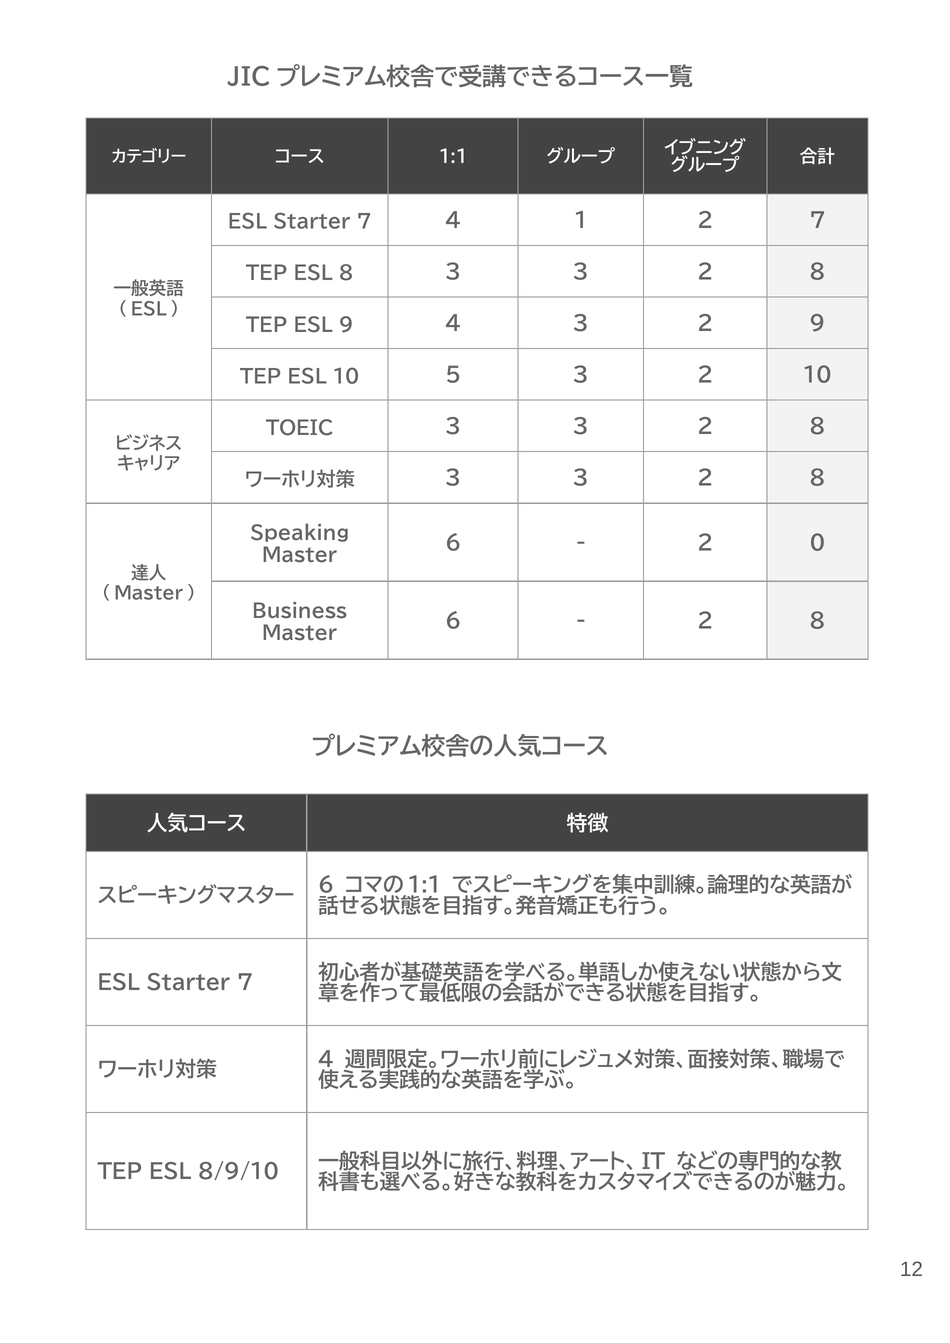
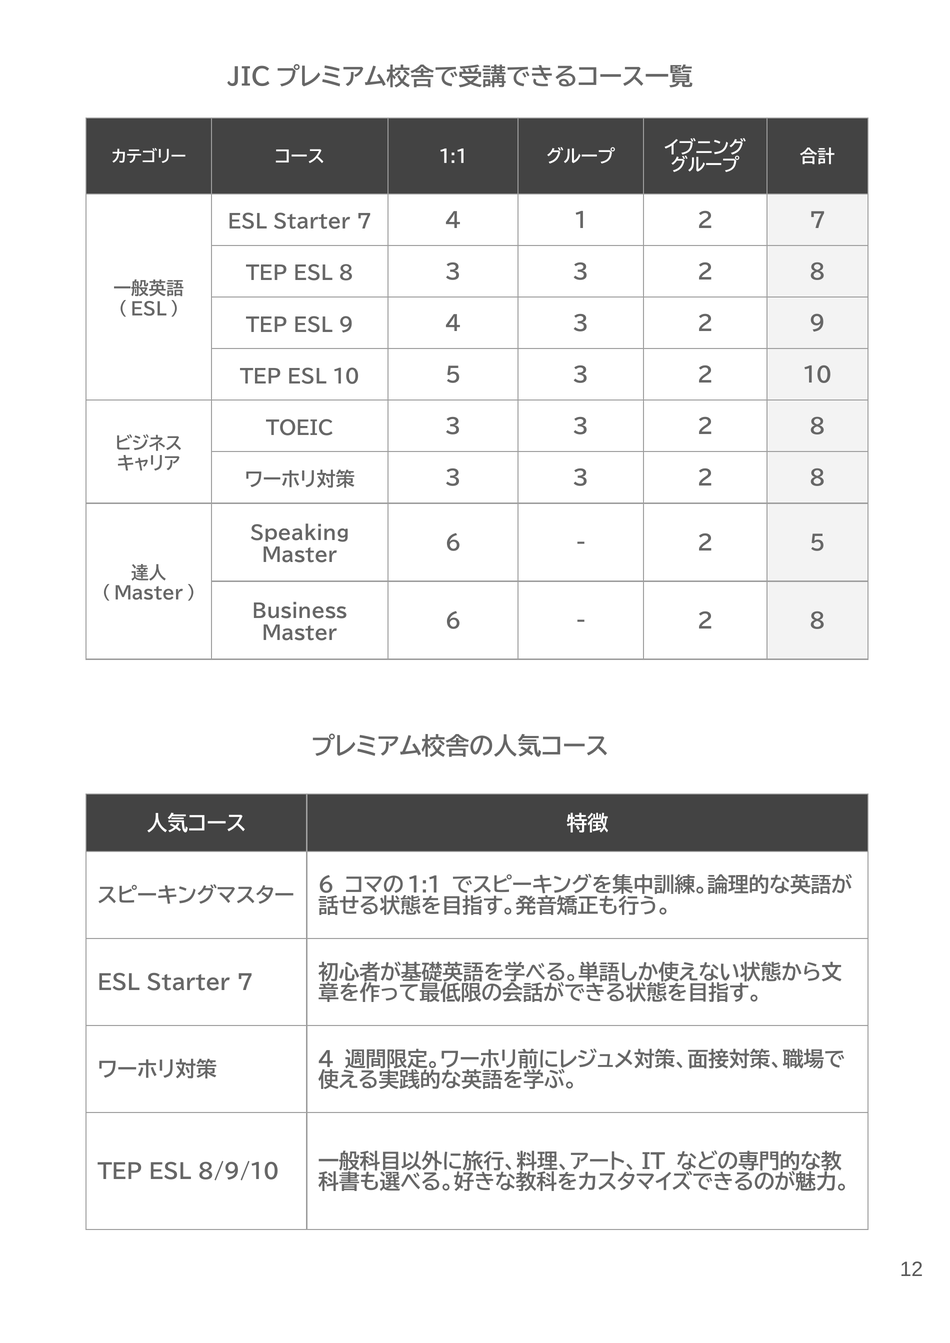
2 0: 0 -> 5
